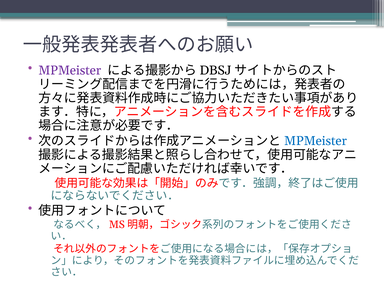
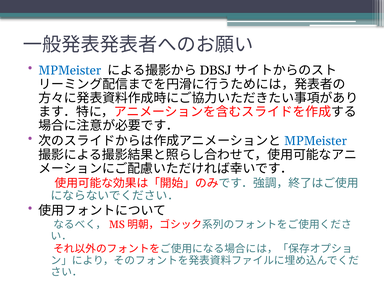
MPMeister at (70, 70) colour: purple -> blue
